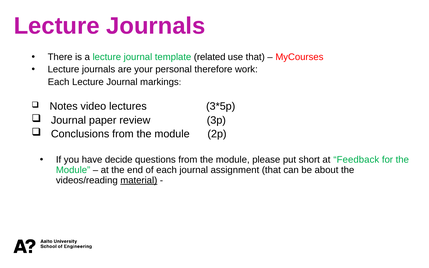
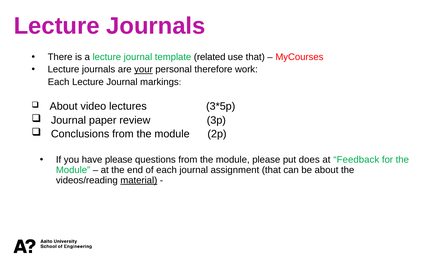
your underline: none -> present
Notes at (64, 106): Notes -> About
have decide: decide -> please
short: short -> does
